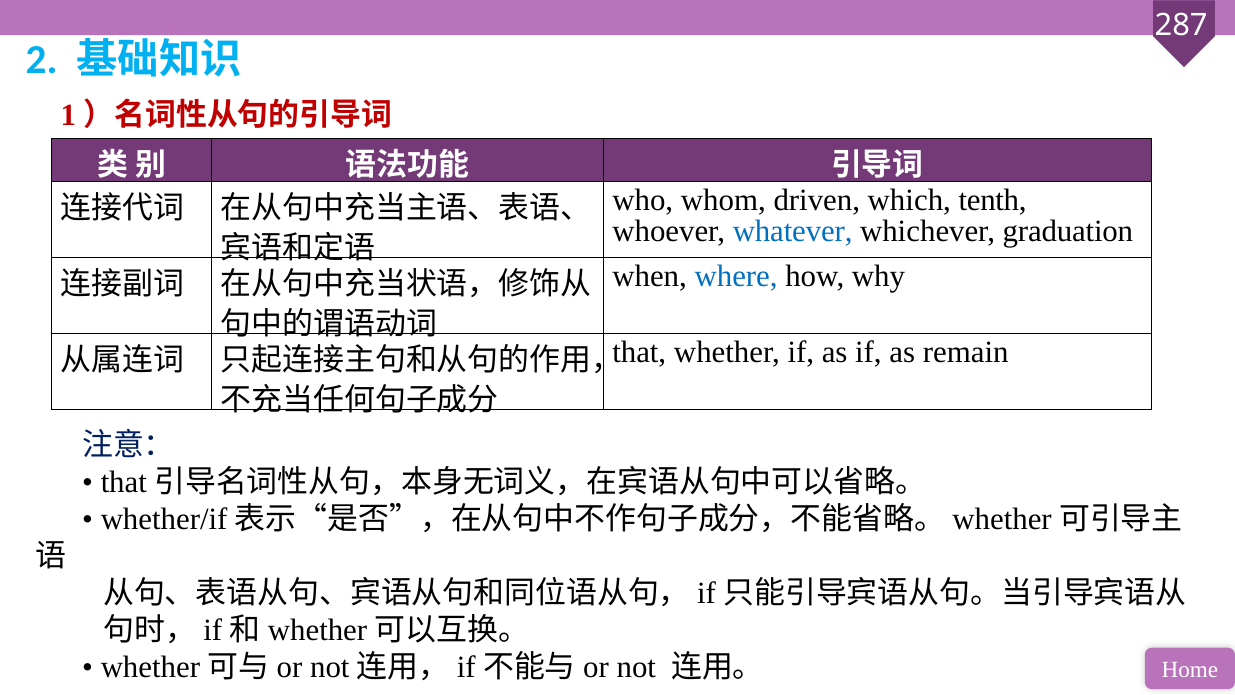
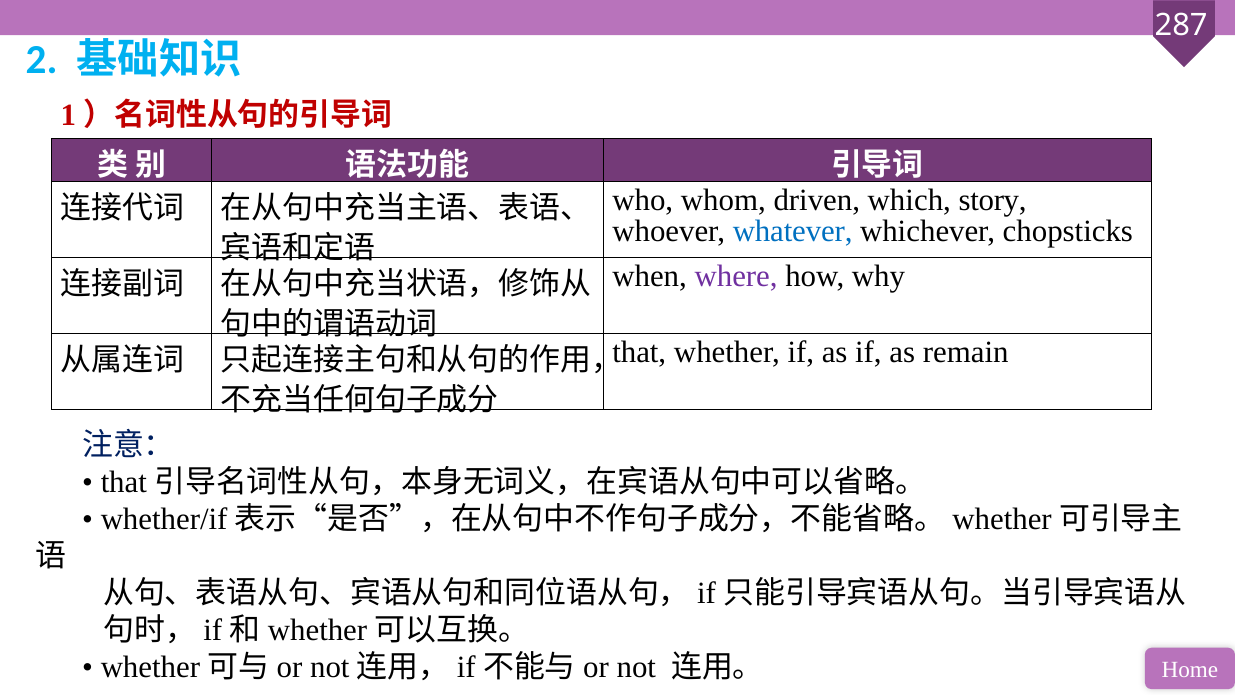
tenth: tenth -> story
graduation: graduation -> chopsticks
where colour: blue -> purple
